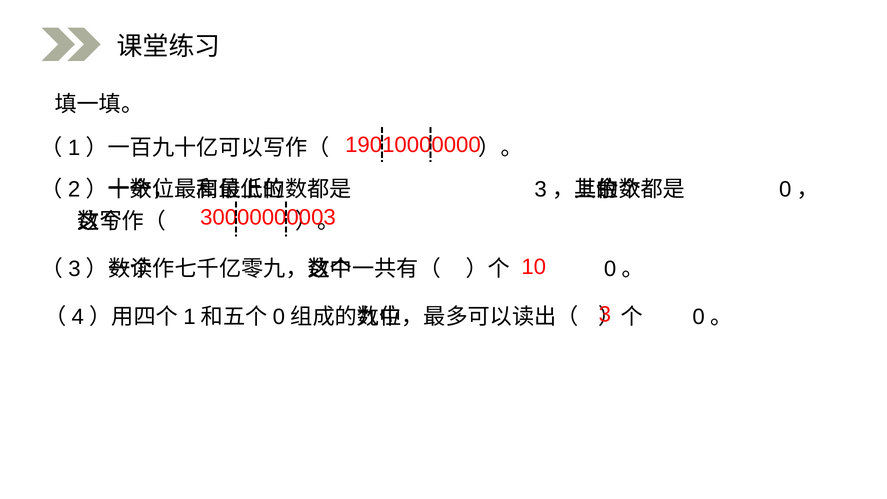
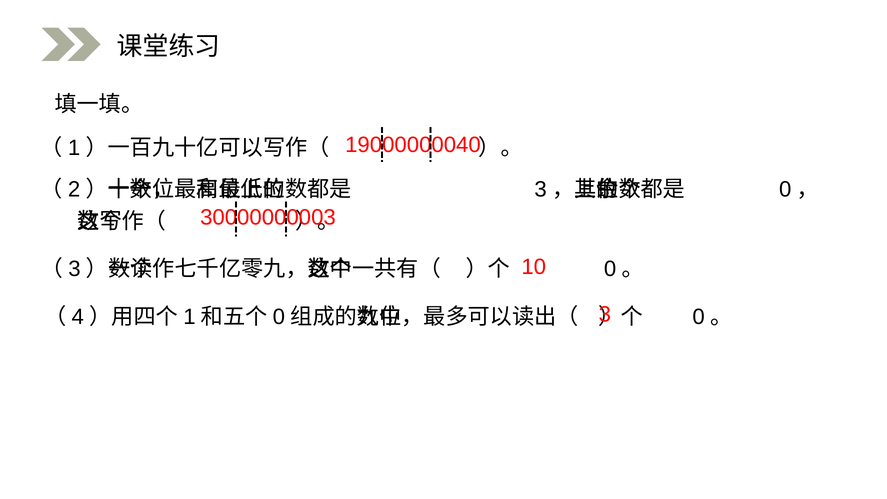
19010000000: 19010000000 -> 19000000040
